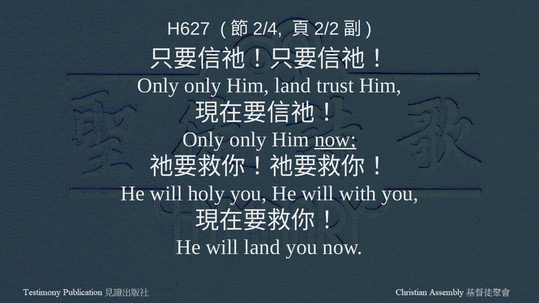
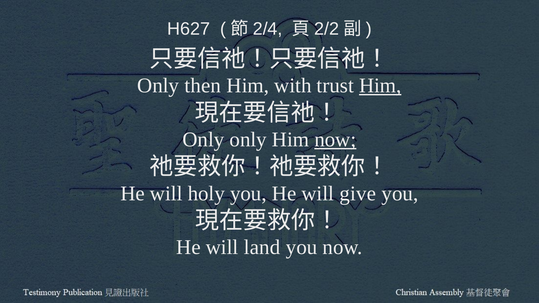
only at (203, 86): only -> then
Him land: land -> with
Him at (380, 86) underline: none -> present
with: with -> give
